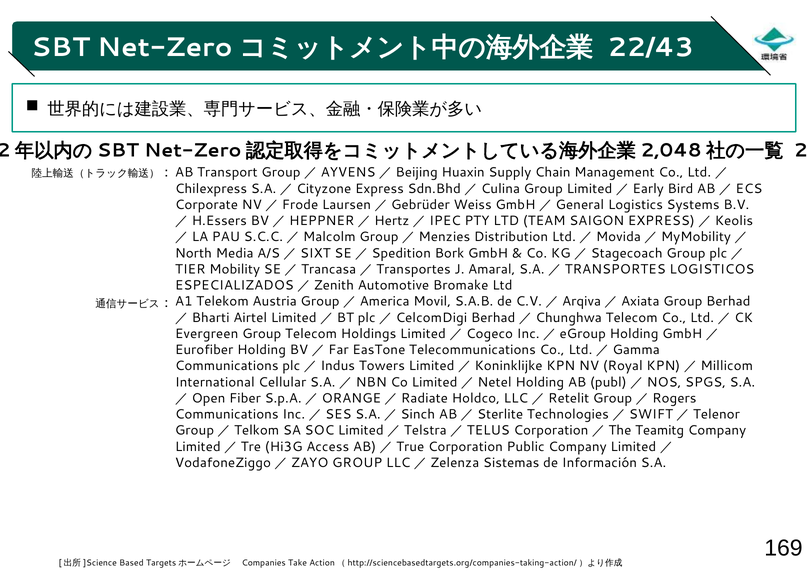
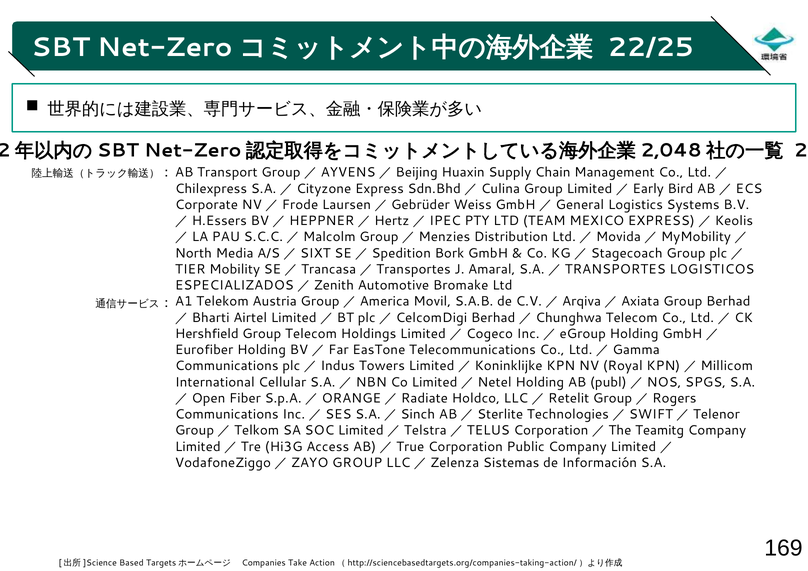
22/43: 22/43 -> 22/25
SAIGON: SAIGON -> MEXICO
Evergreen: Evergreen -> Hershfield
